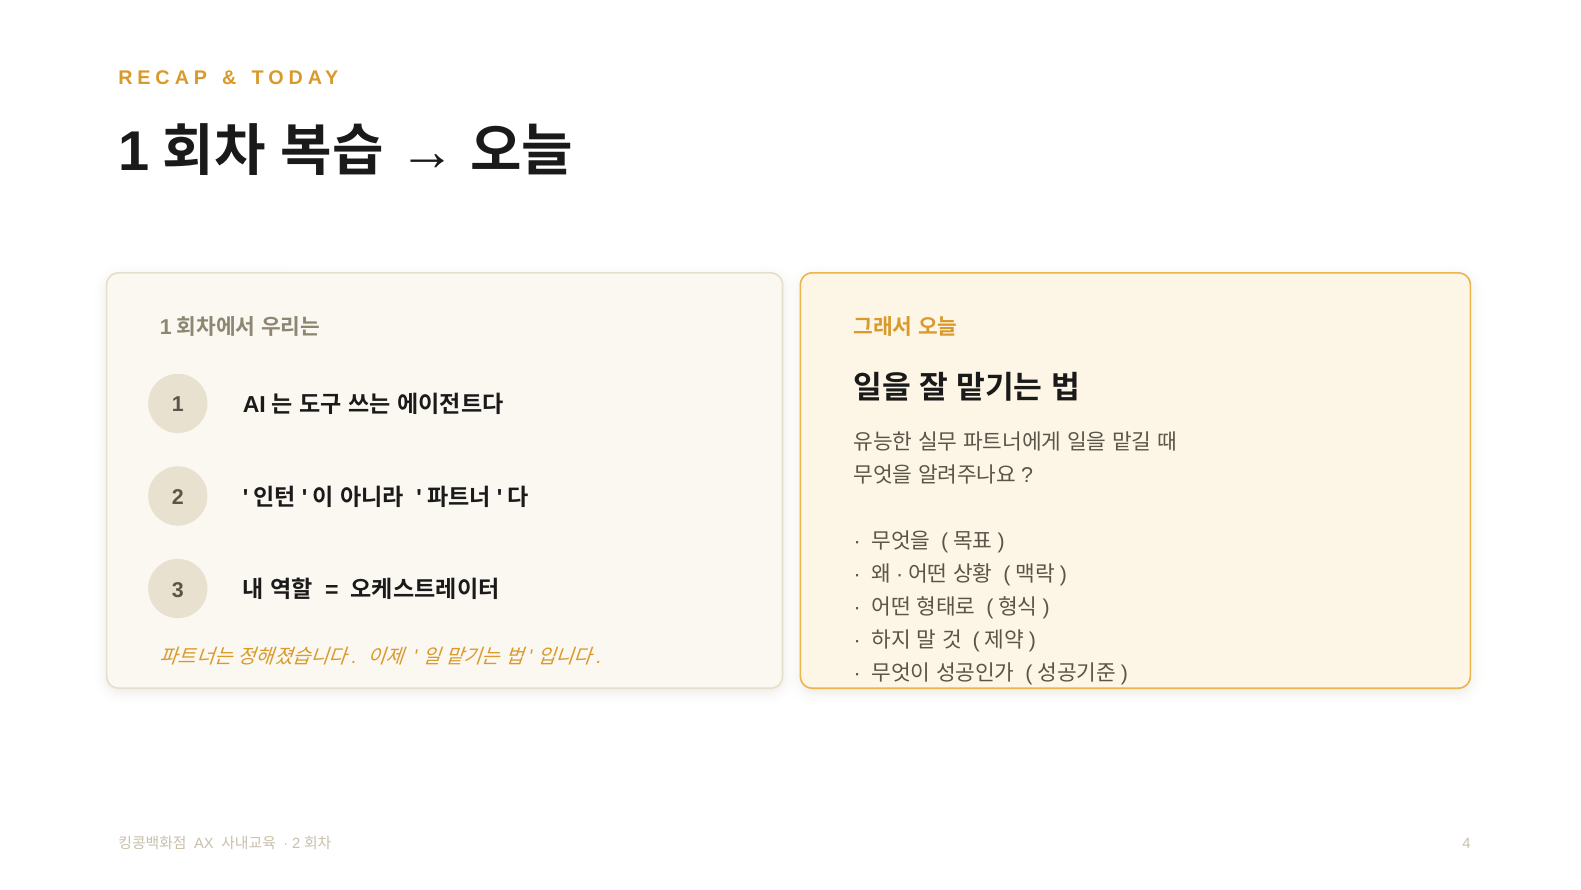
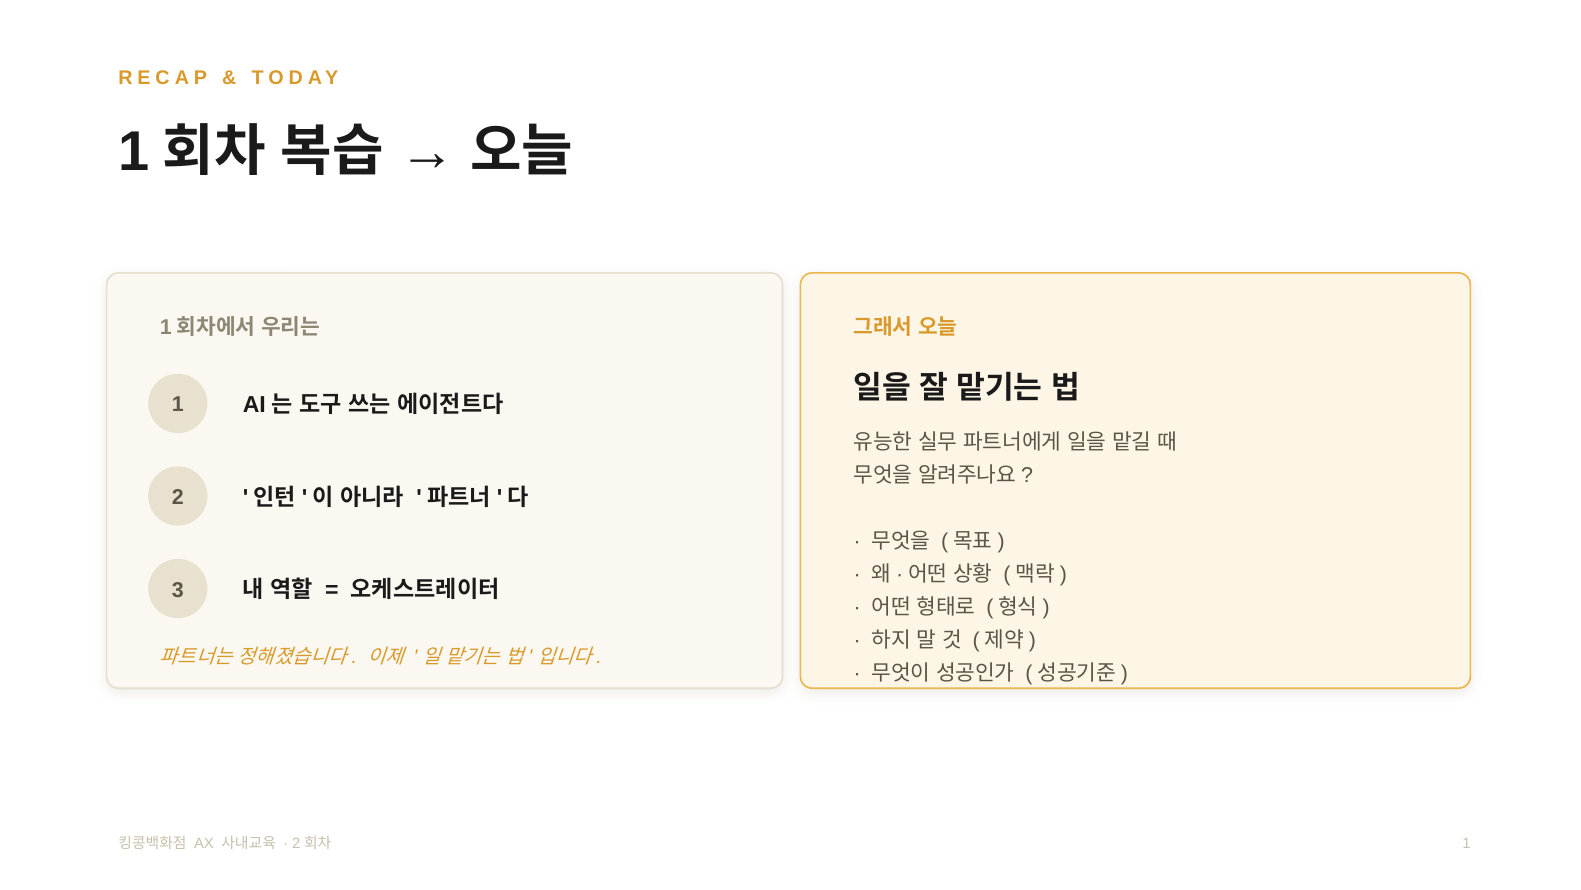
4 at (1467, 843): 4 -> 1
